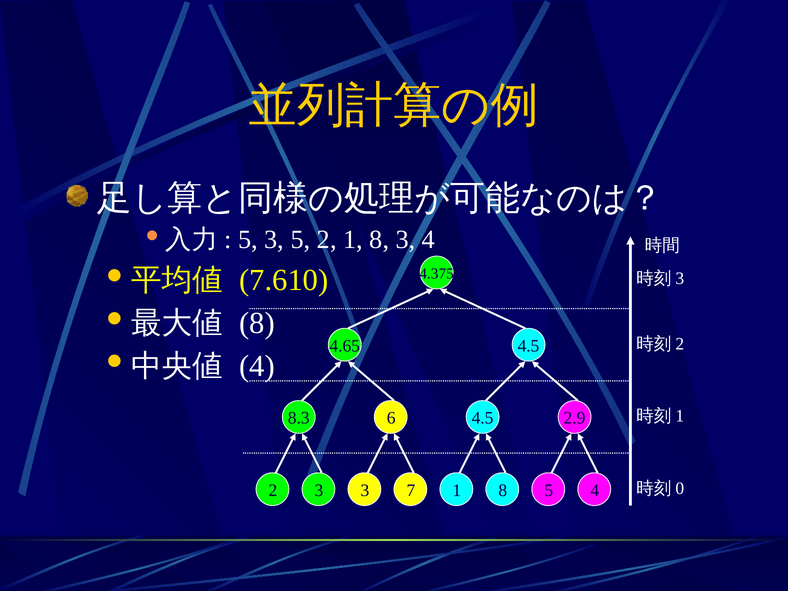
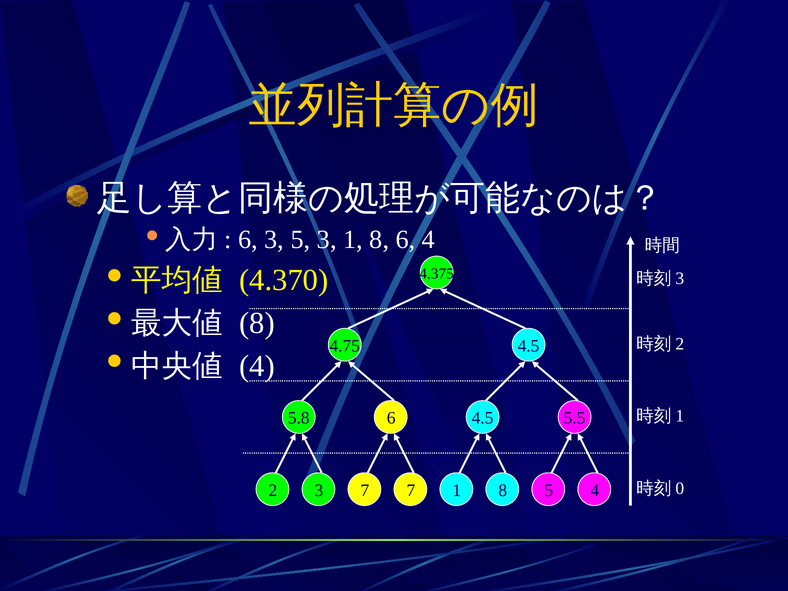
5 at (248, 240): 5 -> 6
3 5 2: 2 -> 3
8 3: 3 -> 6
7.610: 7.610 -> 4.370
4.65: 4.65 -> 4.75
8.3: 8.3 -> 5.8
2.9: 2.9 -> 5.5
3 3: 3 -> 7
